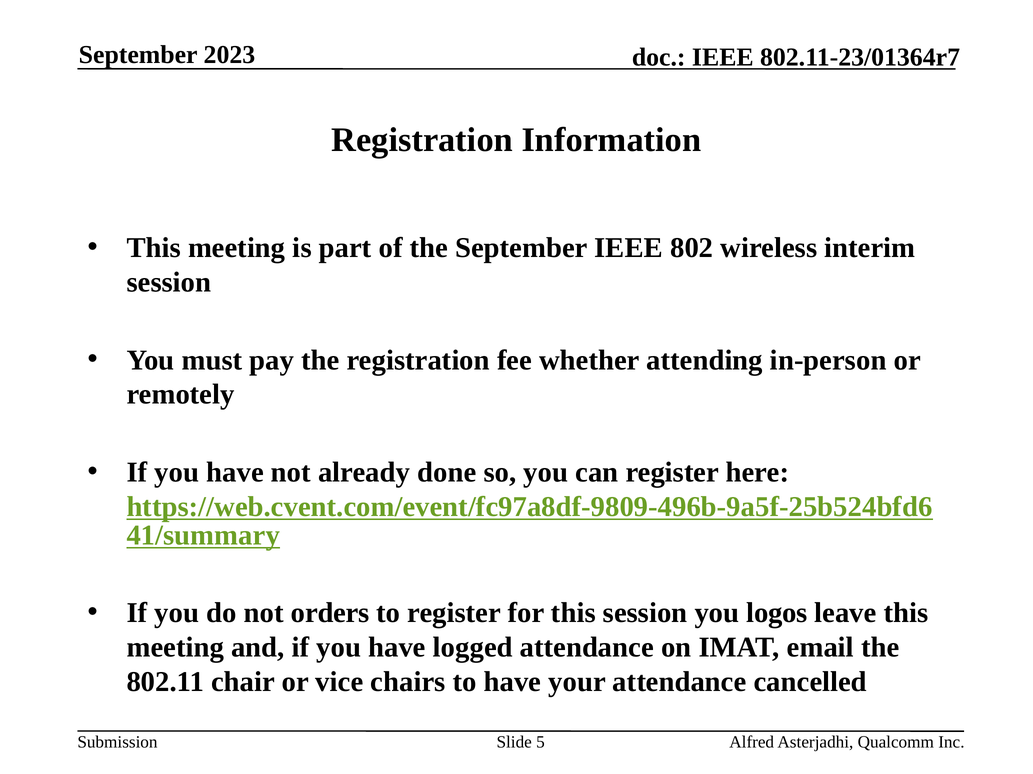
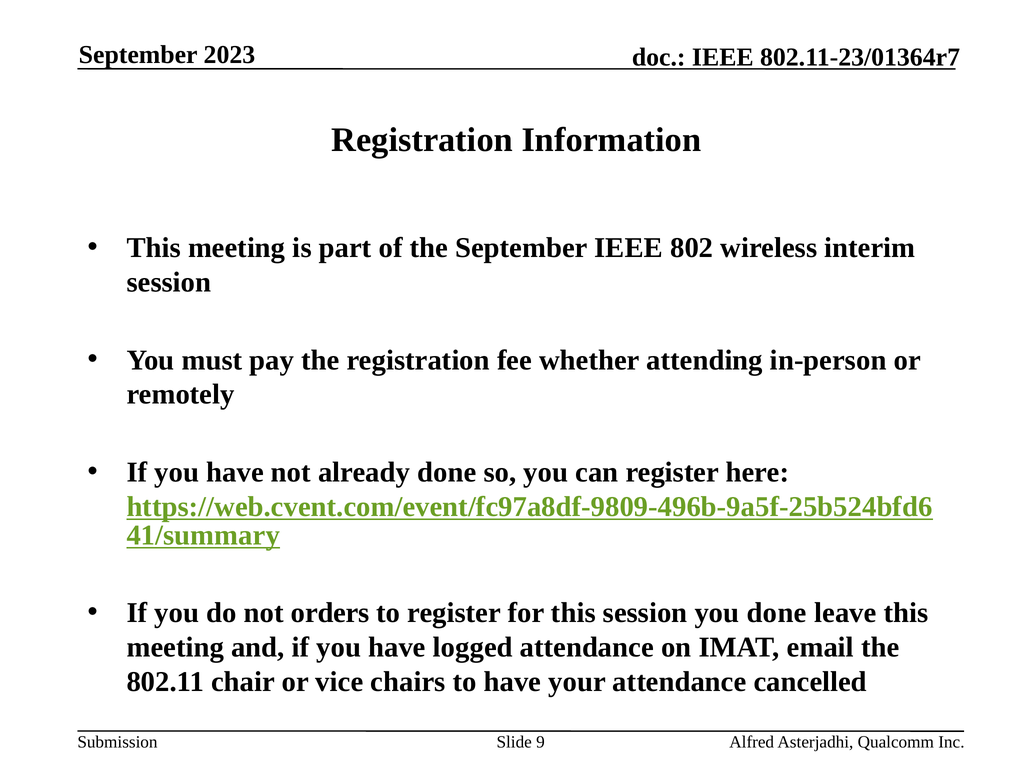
you logos: logos -> done
5: 5 -> 9
